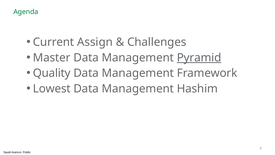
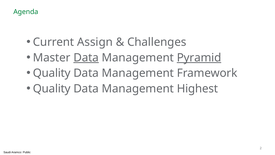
Data at (86, 58) underline: none -> present
Lowest at (52, 89): Lowest -> Quality
Hashim: Hashim -> Highest
